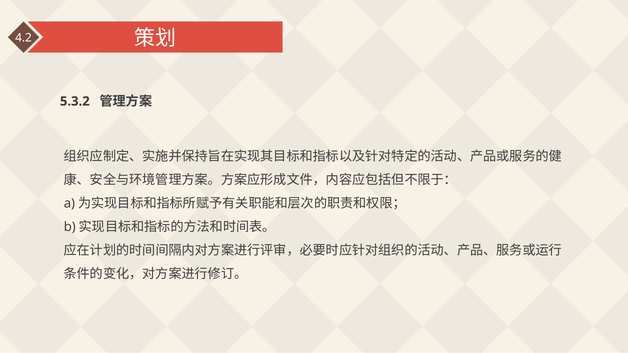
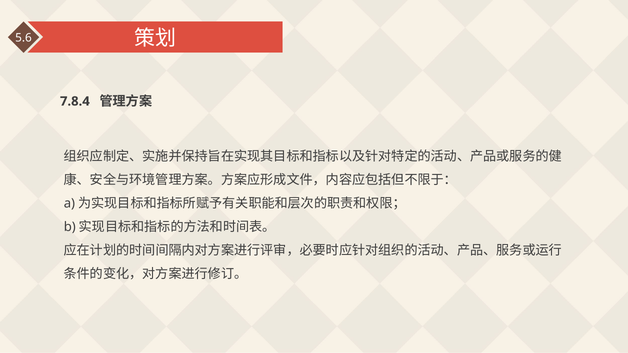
4.2: 4.2 -> 5.6
5.3.2: 5.3.2 -> 7.8.4
